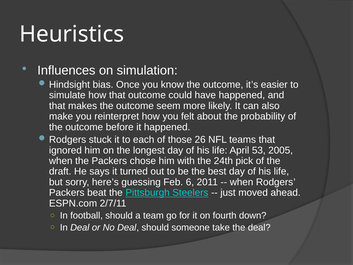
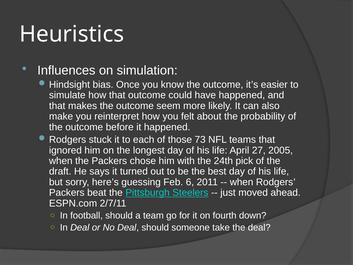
26: 26 -> 73
53: 53 -> 27
